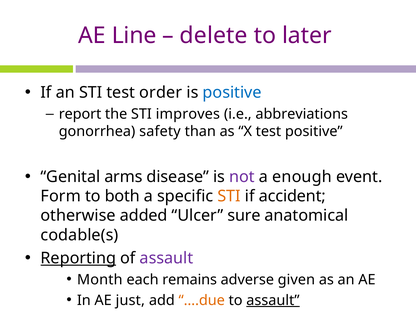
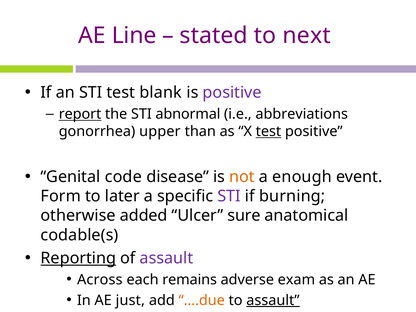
delete: delete -> stated
later: later -> next
order: order -> blank
positive at (232, 93) colour: blue -> purple
report underline: none -> present
improves: improves -> abnormal
safety: safety -> upper
test at (268, 131) underline: none -> present
arms: arms -> code
not colour: purple -> orange
both: both -> later
STI at (229, 196) colour: orange -> purple
accident: accident -> burning
Month: Month -> Across
given: given -> exam
